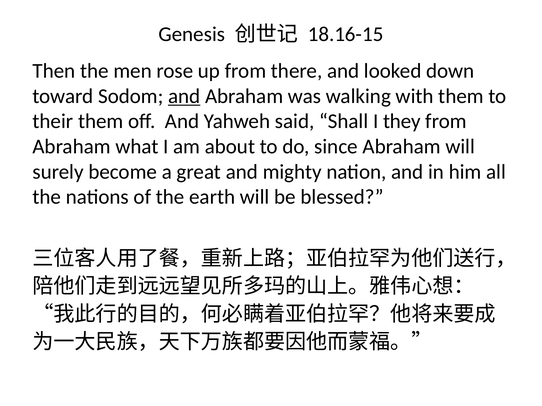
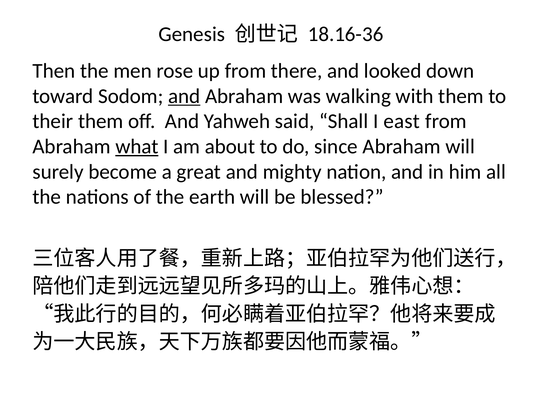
18.16-15: 18.16-15 -> 18.16-36
they: they -> east
what underline: none -> present
